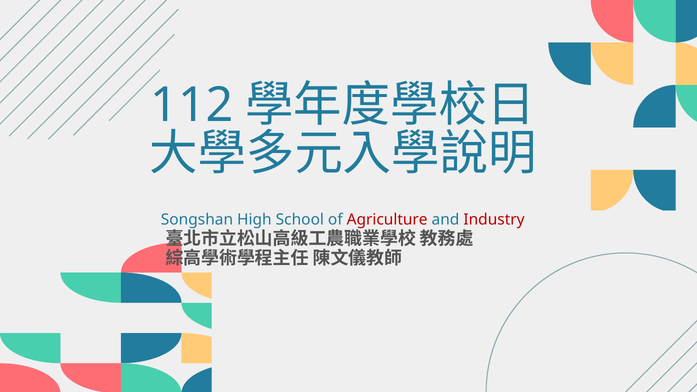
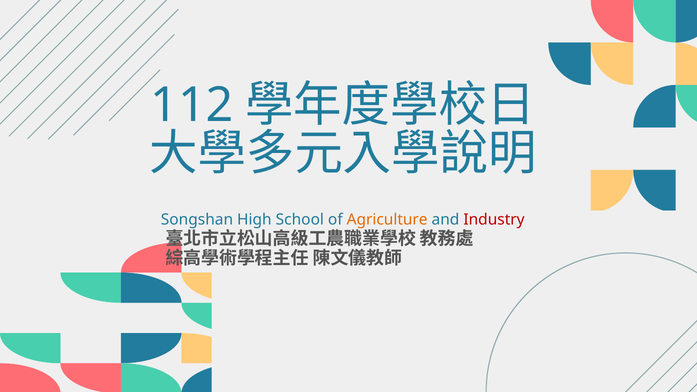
Agriculture colour: red -> orange
